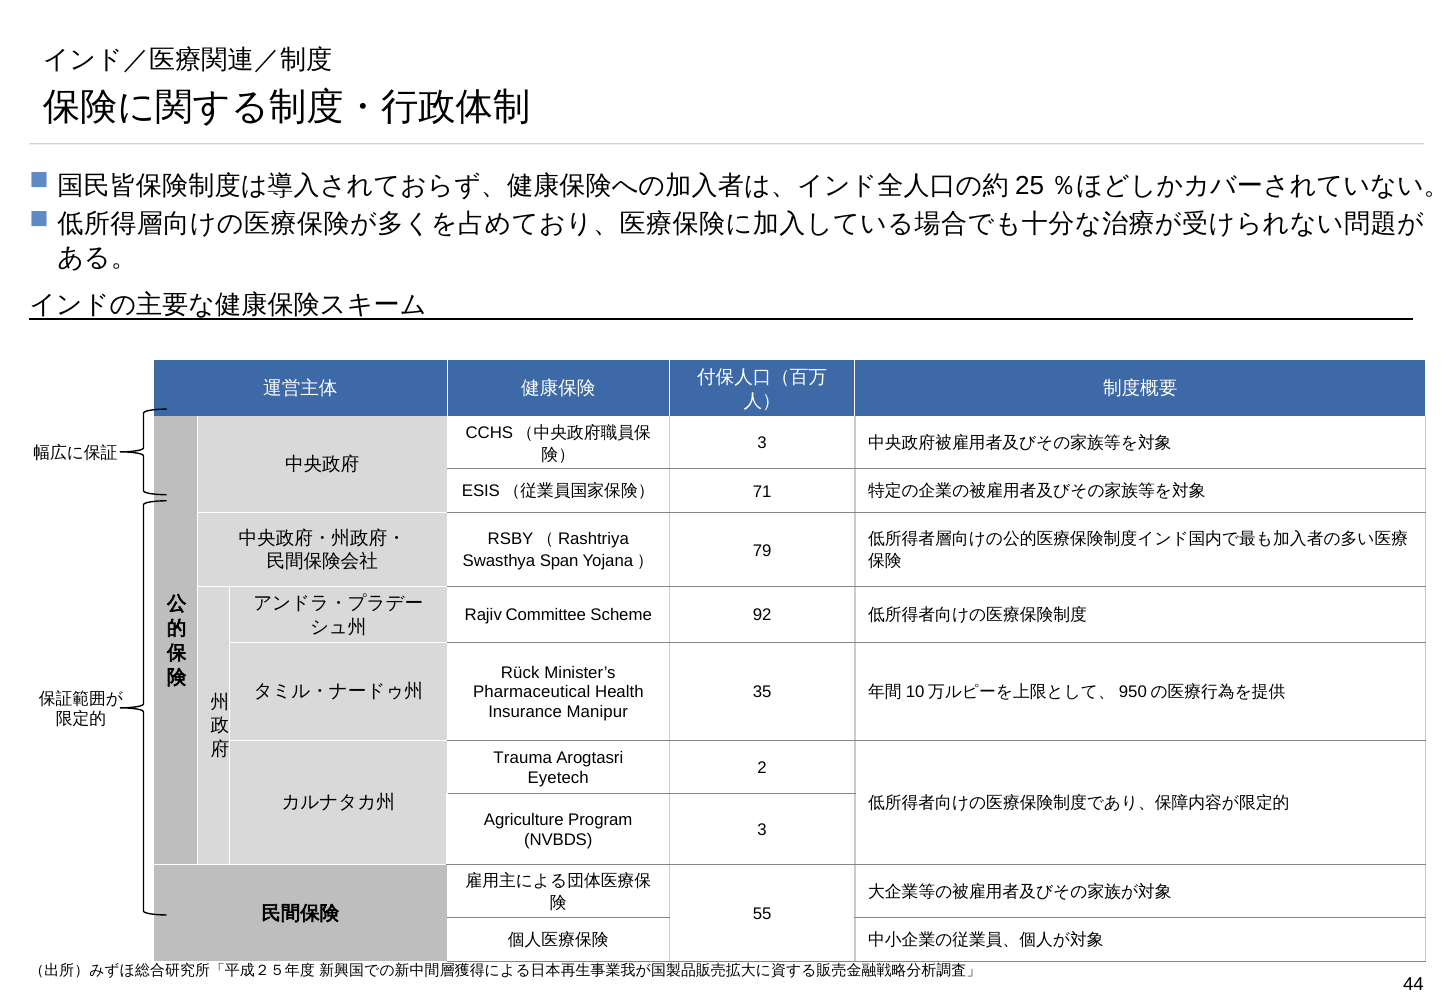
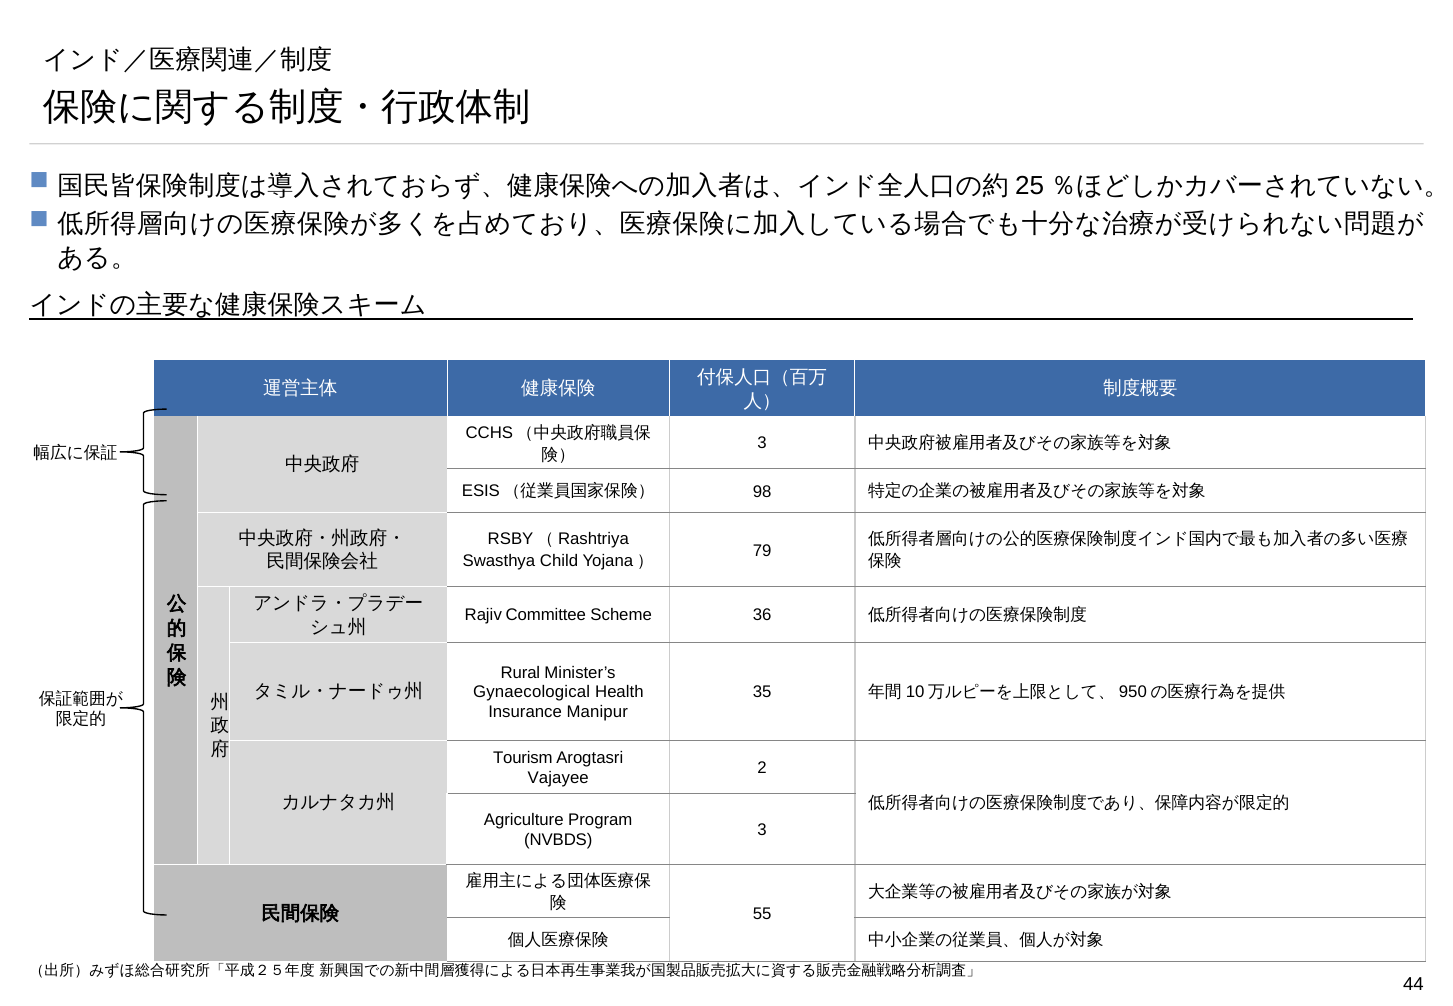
71: 71 -> 98
Span: Span -> Child
92: 92 -> 36
Rück: Rück -> Rural
Pharmaceutical: Pharmaceutical -> Gynaecological
Trauma: Trauma -> Tourism
Eyetech: Eyetech -> Vajayee
